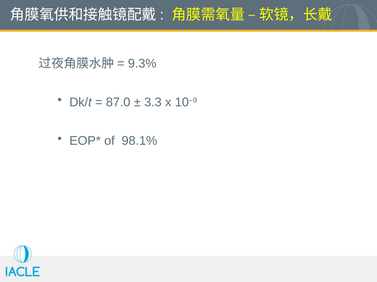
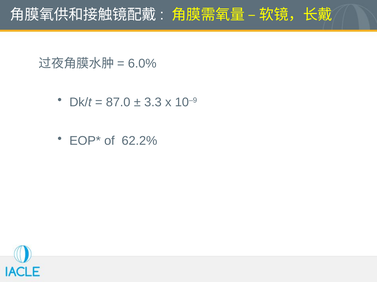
9.3%: 9.3% -> 6.0%
98.1%: 98.1% -> 62.2%
